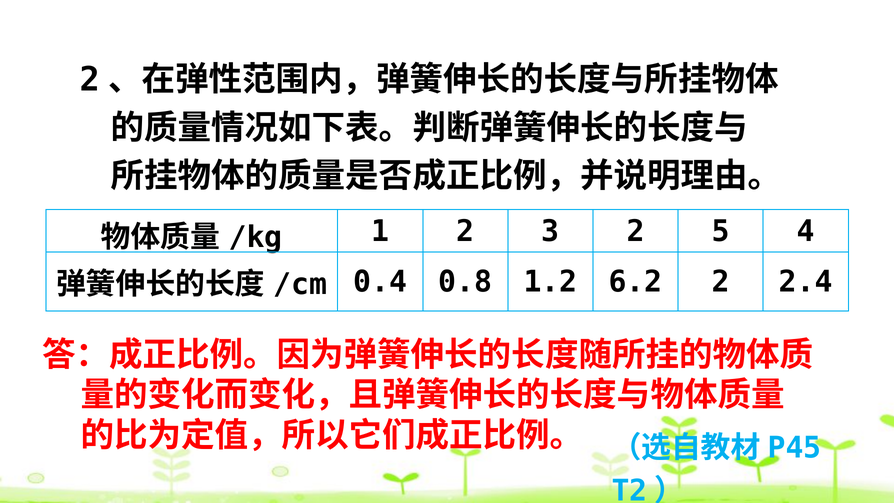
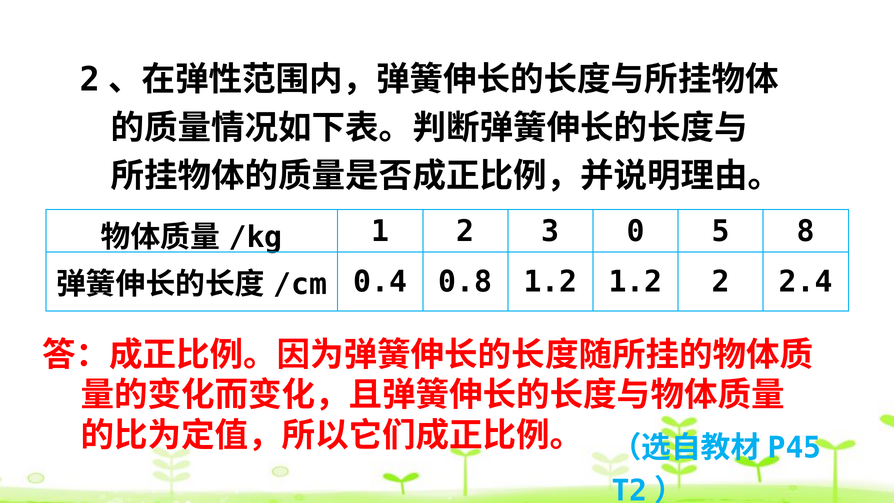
3 2: 2 -> 0
4: 4 -> 8
1.2 6.2: 6.2 -> 1.2
